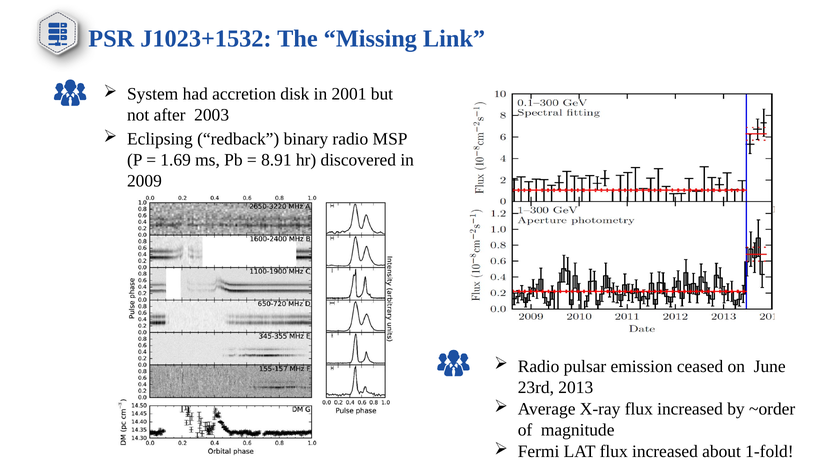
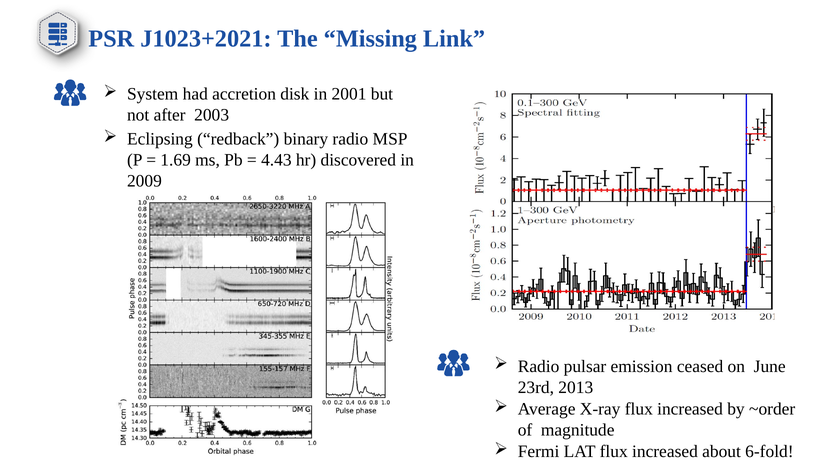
J1023+1532: J1023+1532 -> J1023+2021
8.91: 8.91 -> 4.43
1-fold: 1-fold -> 6-fold
